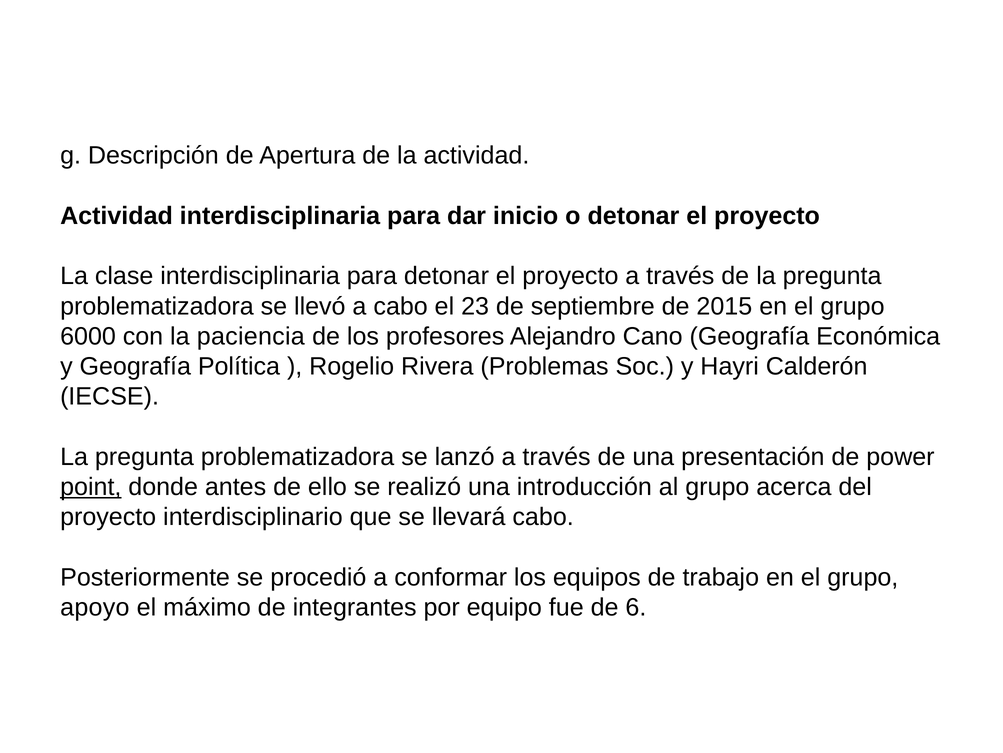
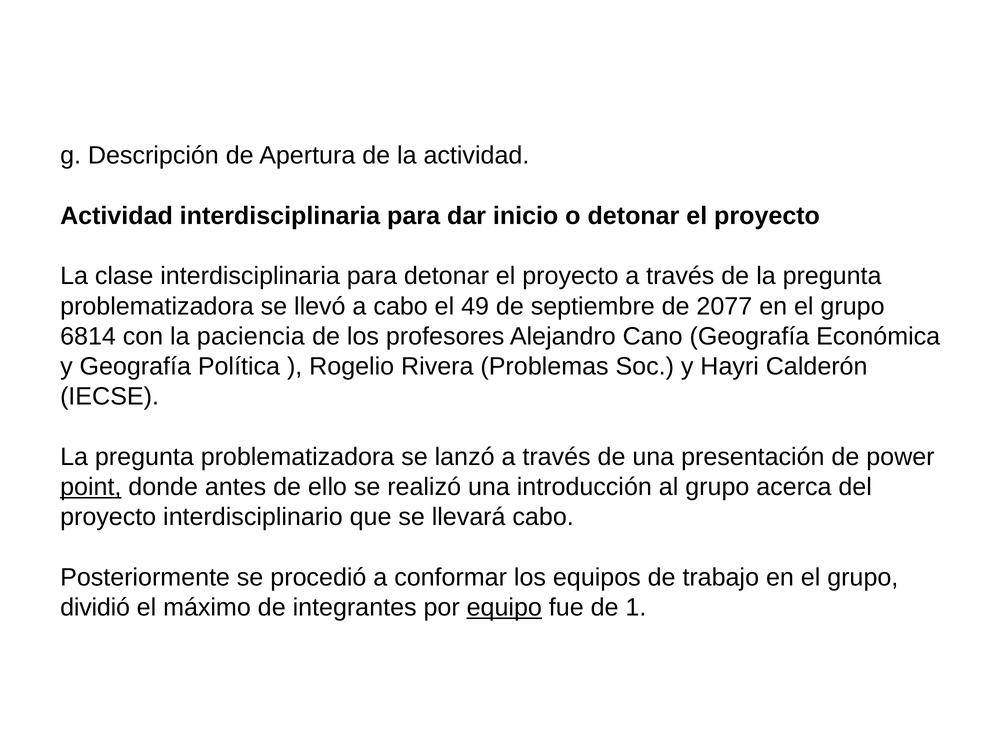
23: 23 -> 49
2015: 2015 -> 2077
6000: 6000 -> 6814
apoyo: apoyo -> dividió
equipo underline: none -> present
6: 6 -> 1
